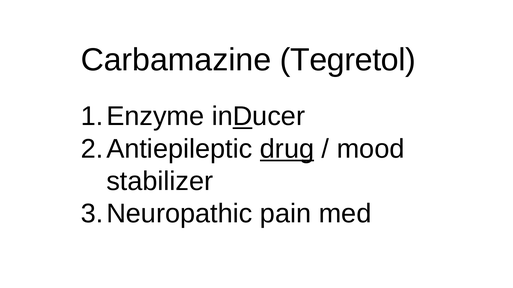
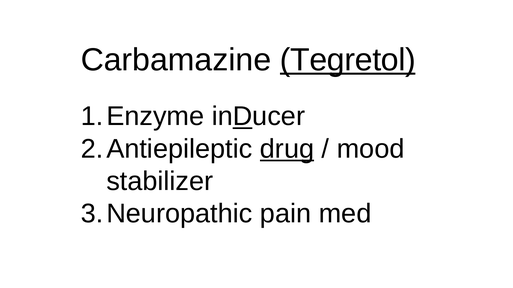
Tegretol underline: none -> present
